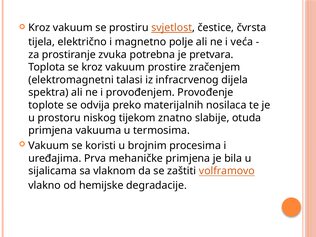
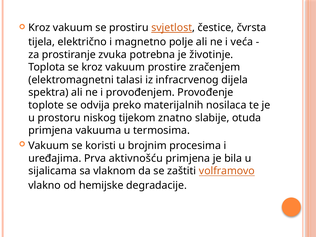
pretvara: pretvara -> životinje
mehaničke: mehaničke -> aktivnošću
